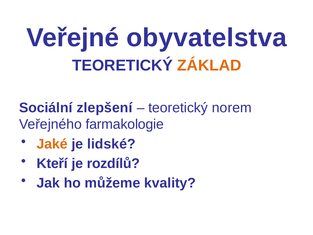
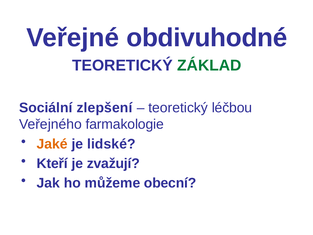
obyvatelstva: obyvatelstva -> obdivuhodné
ZÁKLAD colour: orange -> green
norem: norem -> léčbou
rozdílů: rozdílů -> zvažují
kvality: kvality -> obecní
